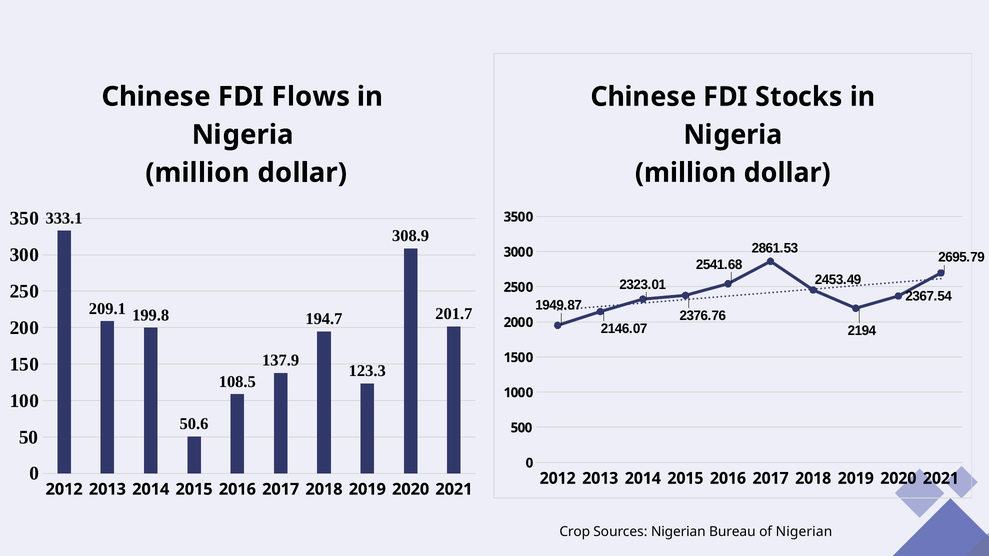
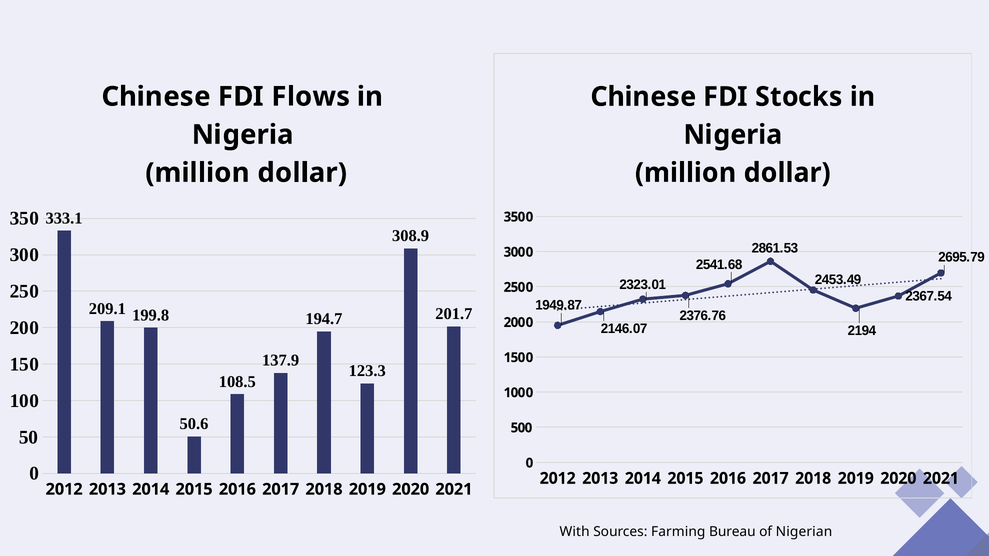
Crop: Crop -> With
Sources Nigerian: Nigerian -> Farming
